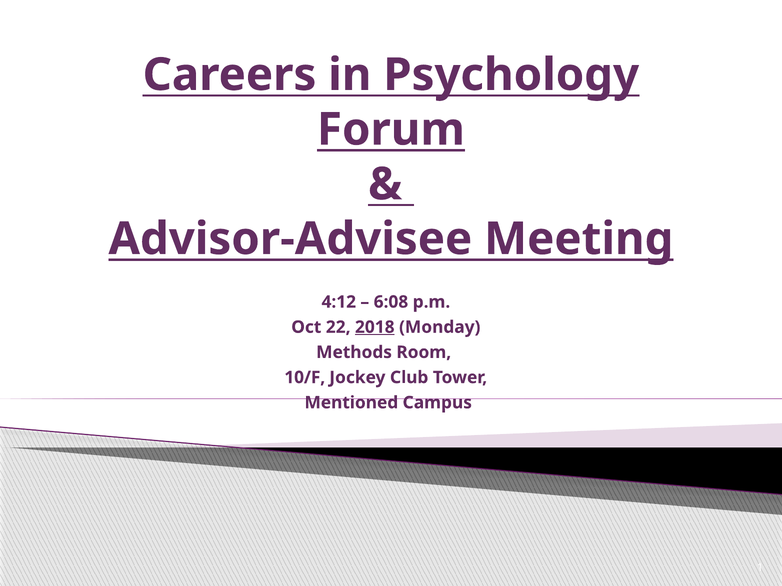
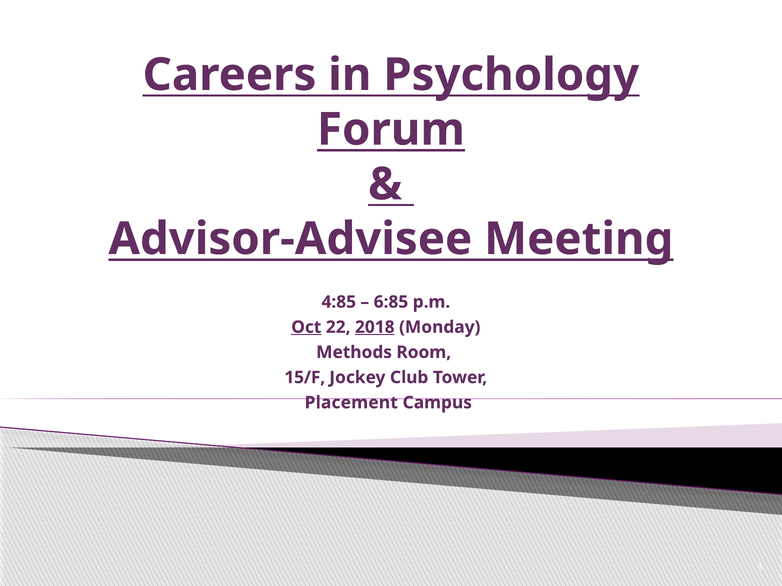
4:12: 4:12 -> 4:85
6:08: 6:08 -> 6:85
Oct underline: none -> present
10/F: 10/F -> 15/F
Mentioned: Mentioned -> Placement
